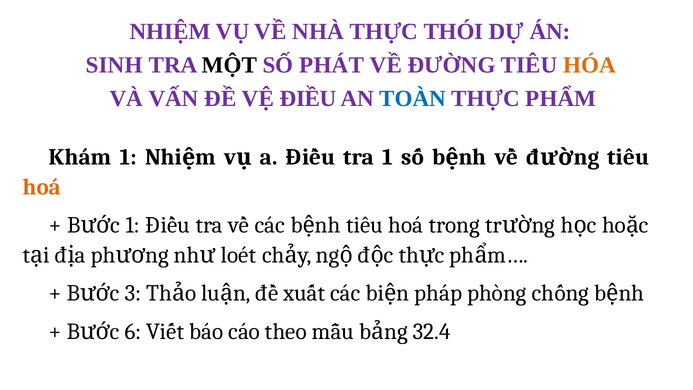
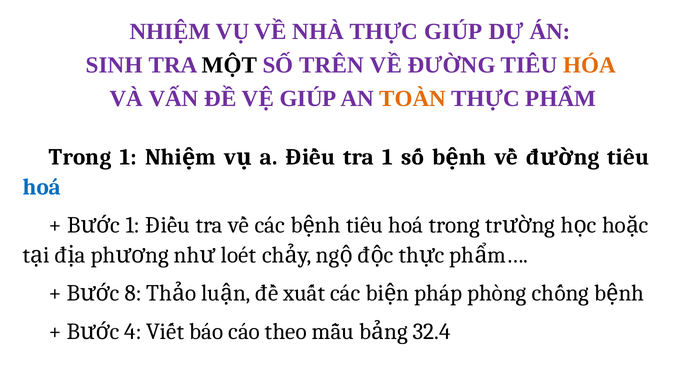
THỰC THÓI: THÓI -> GIÚP
PHÁT: PHÁT -> TRÊN
VỆ ĐIỀU: ĐIỀU -> GIÚP
TOÀN colour: blue -> orange
Khám at (80, 157): Khám -> Trong
hoá at (42, 187) colour: orange -> blue
3: 3 -> 8
6: 6 -> 4
